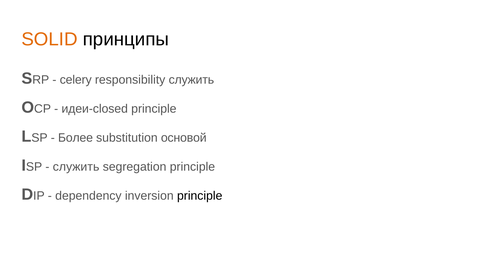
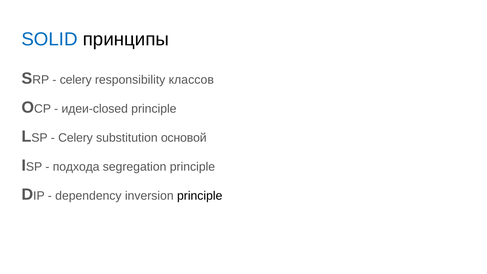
SOLID colour: orange -> blue
responsibility служить: служить -> классов
Более at (75, 138): Более -> Celery
служить at (76, 167): служить -> подхода
